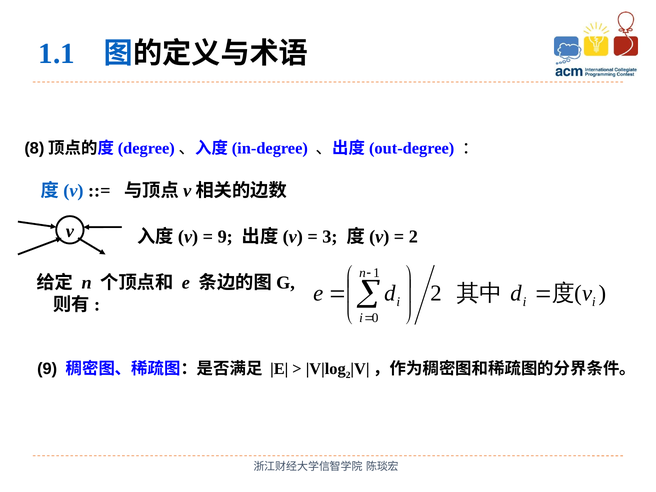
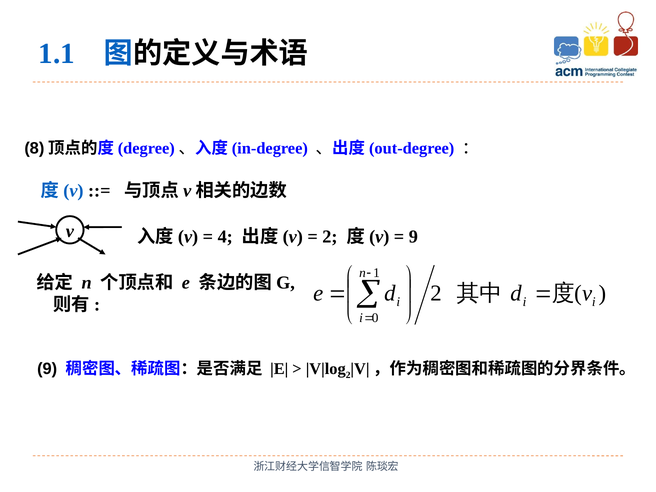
9 at (225, 237): 9 -> 4
3 at (330, 237): 3 -> 2
2 at (413, 237): 2 -> 9
